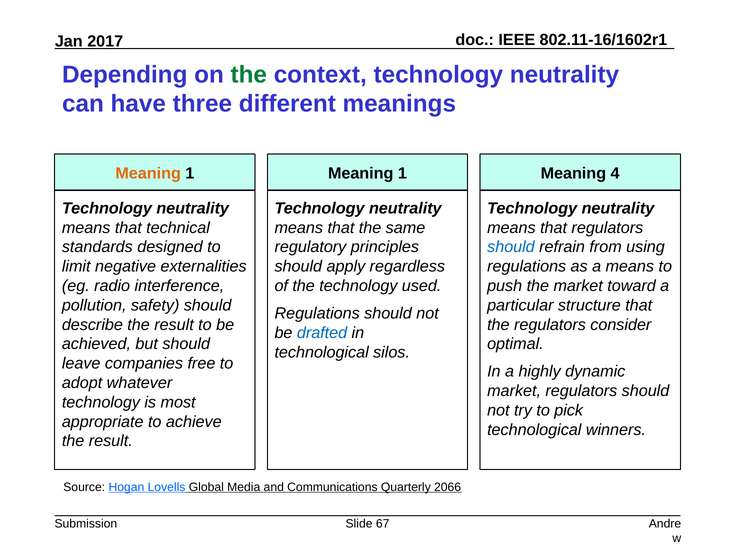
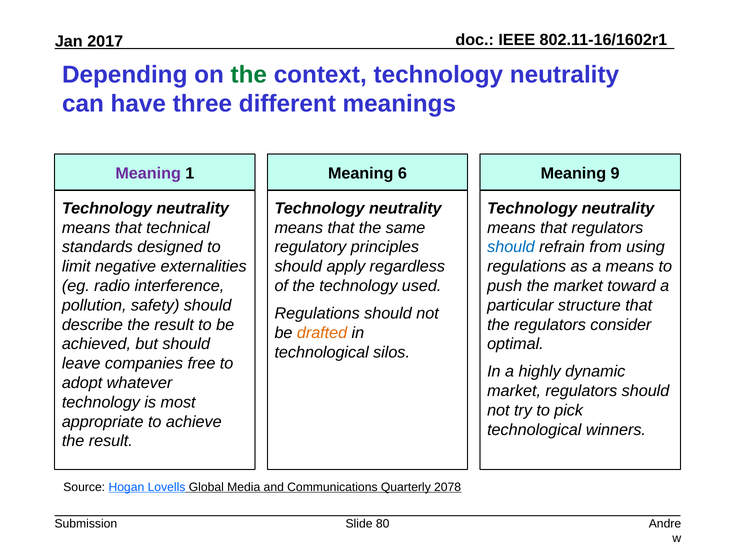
Meaning at (148, 173) colour: orange -> purple
1 Meaning 1: 1 -> 6
4: 4 -> 9
drafted colour: blue -> orange
2066: 2066 -> 2078
67: 67 -> 80
